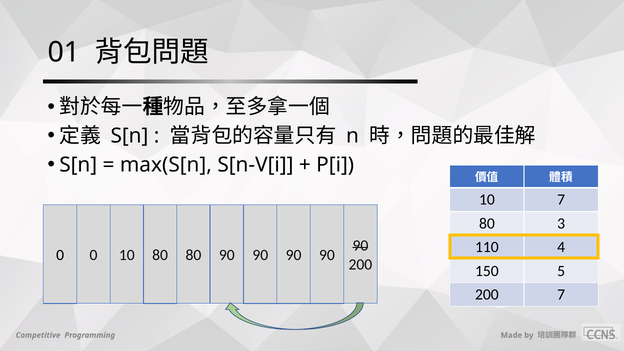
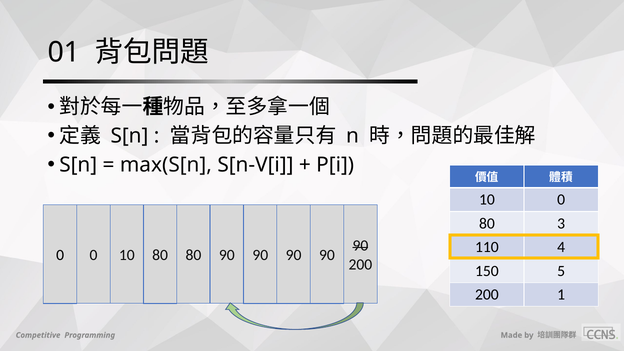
10 7: 7 -> 0
200 7: 7 -> 1
